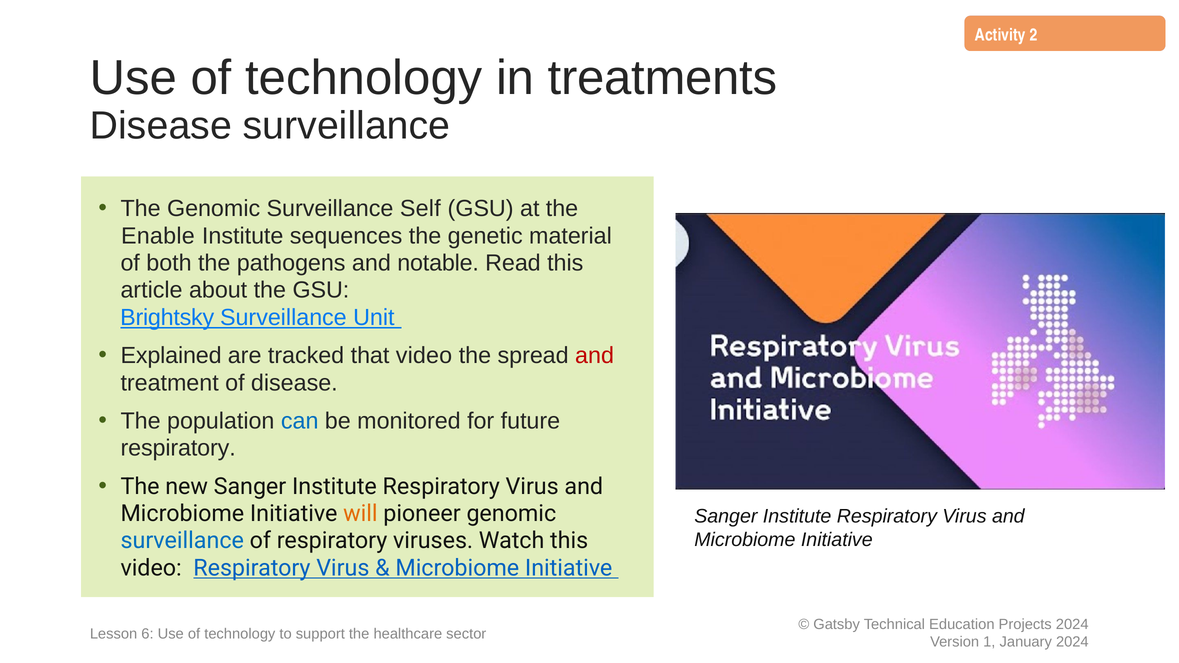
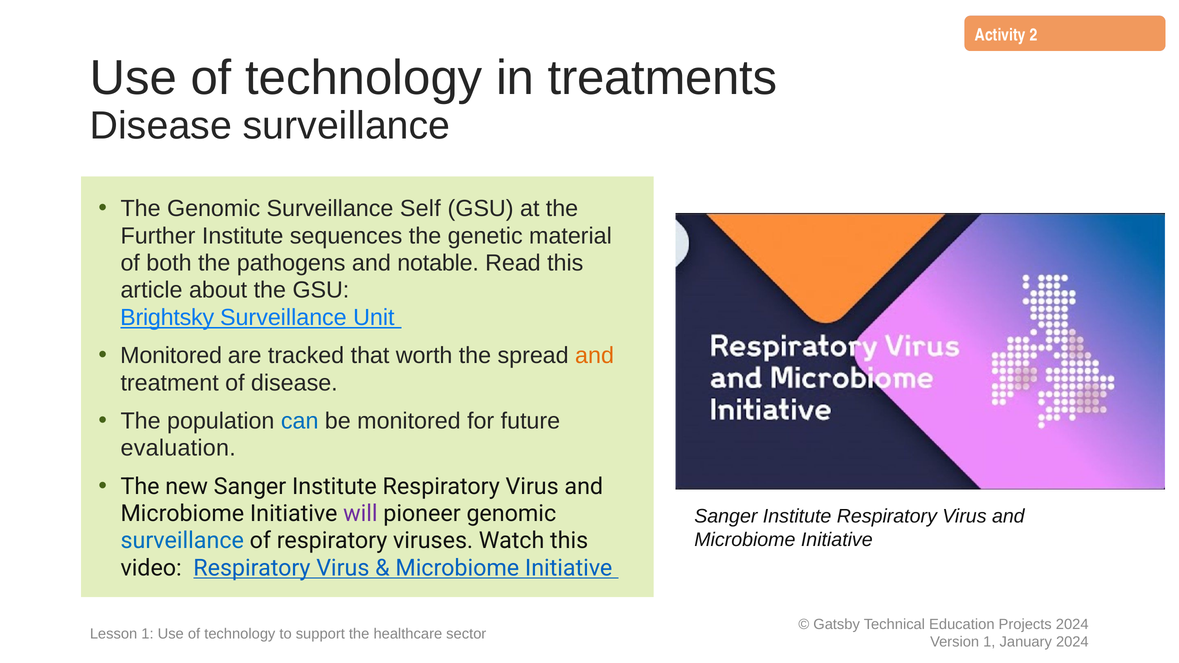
Enable: Enable -> Further
Explained at (171, 356): Explained -> Monitored
that video: video -> worth
and at (595, 356) colour: red -> orange
respiratory at (175, 448): respiratory -> evaluation
will colour: orange -> purple
Lesson 6: 6 -> 1
